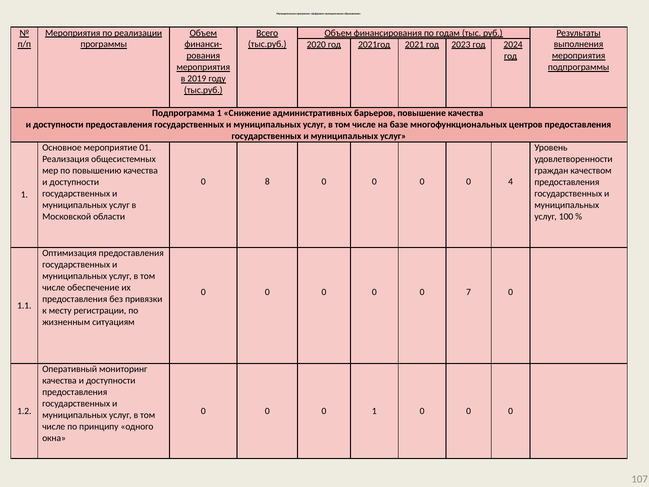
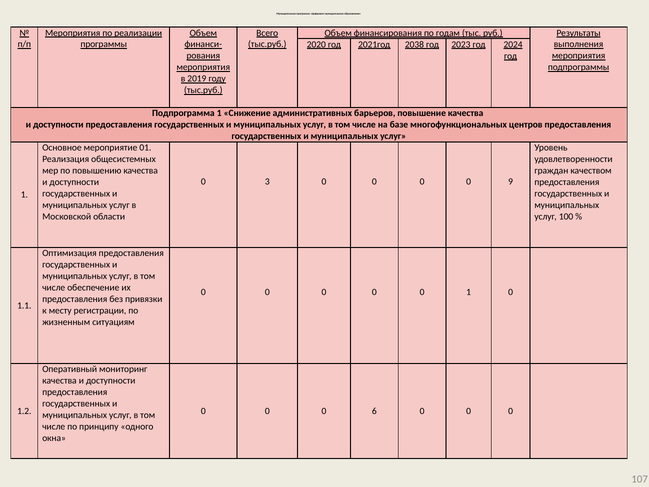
2021: 2021 -> 2038
8: 8 -> 3
4: 4 -> 9
0 7: 7 -> 1
0 1: 1 -> 6
